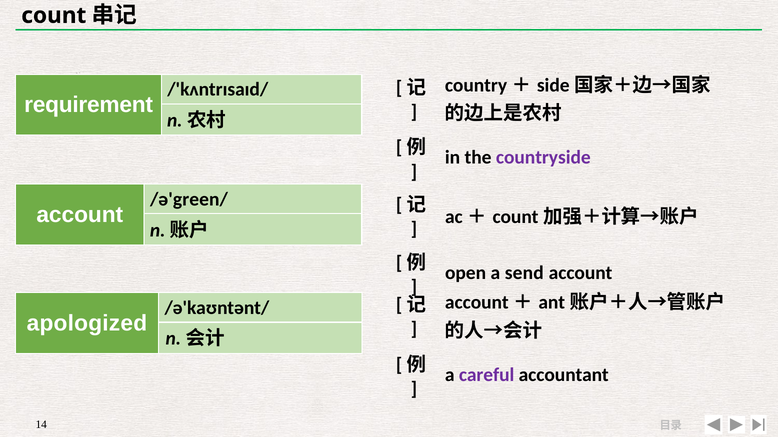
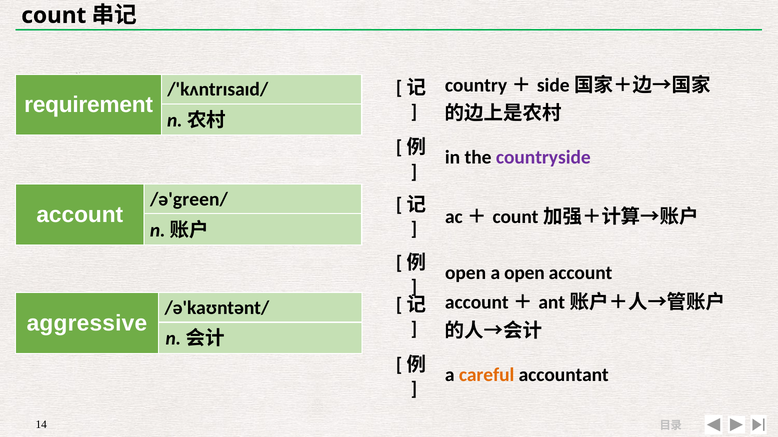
a send: send -> open
apologized: apologized -> aggressive
careful colour: purple -> orange
